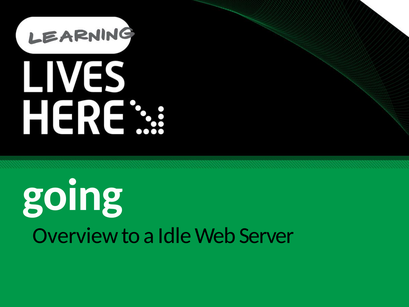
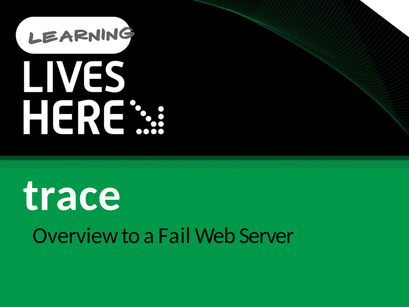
going: going -> trace
Idle: Idle -> Fail
